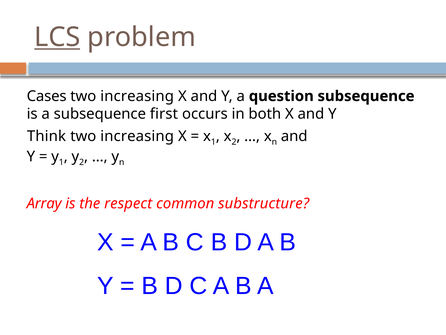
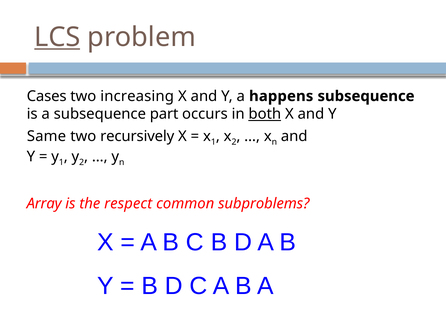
question: question -> happens
first: first -> part
both underline: none -> present
Think: Think -> Same
increasing at (137, 136): increasing -> recursively
substructure: substructure -> subproblems
